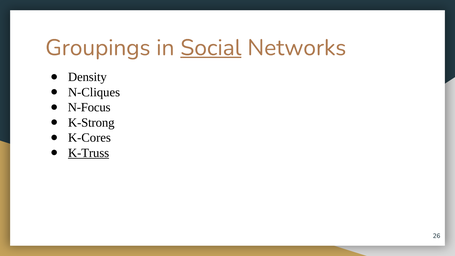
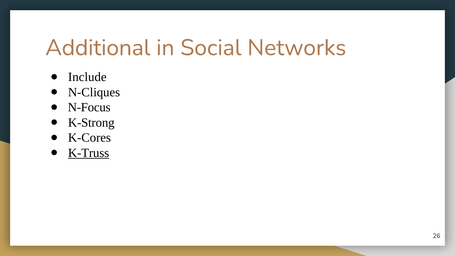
Groupings: Groupings -> Additional
Social underline: present -> none
Density: Density -> Include
